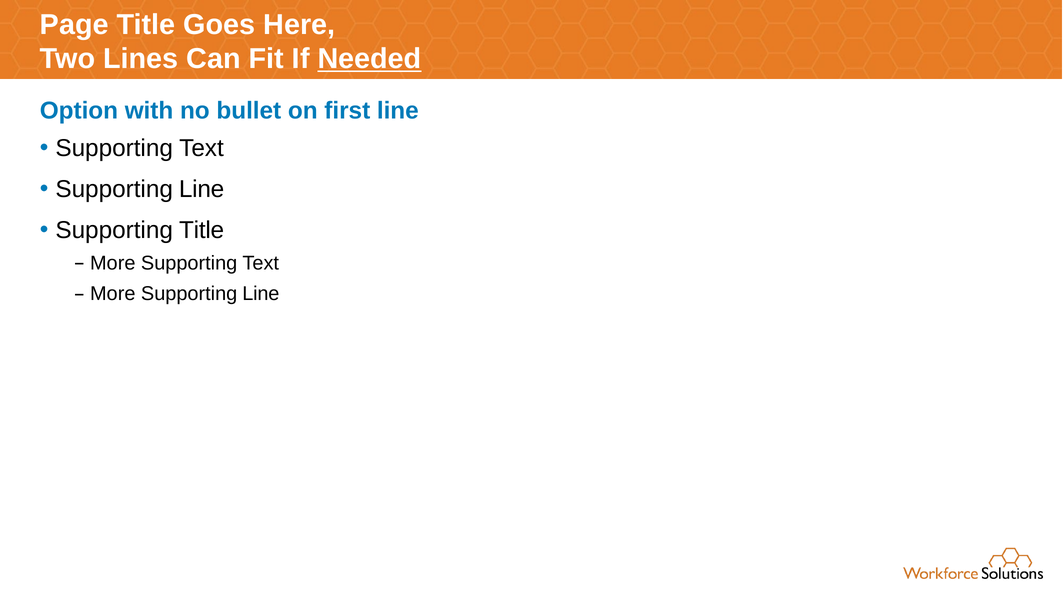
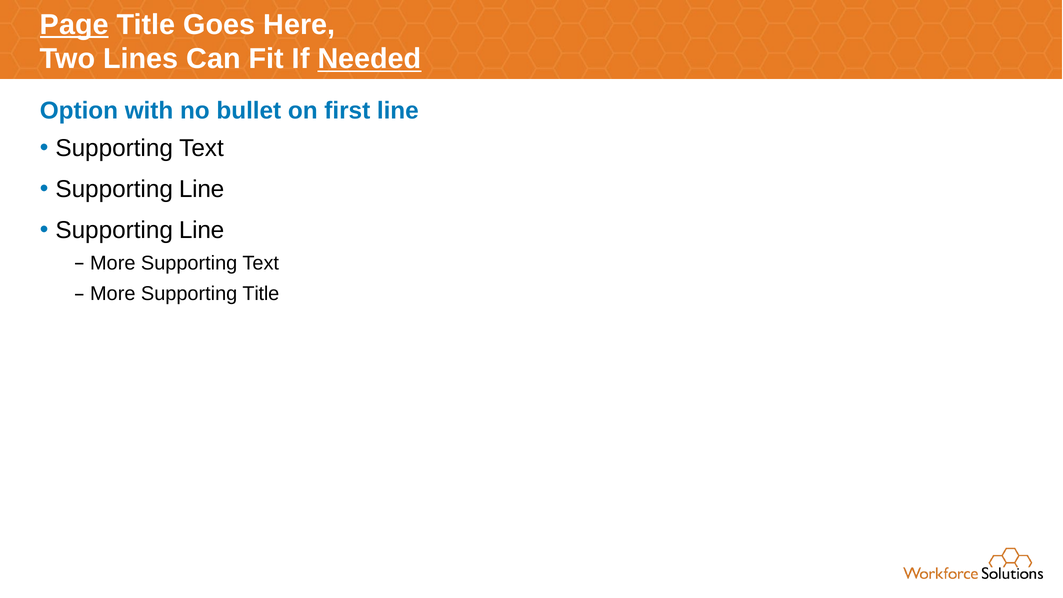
Page underline: none -> present
Title at (202, 230): Title -> Line
More Supporting Line: Line -> Title
